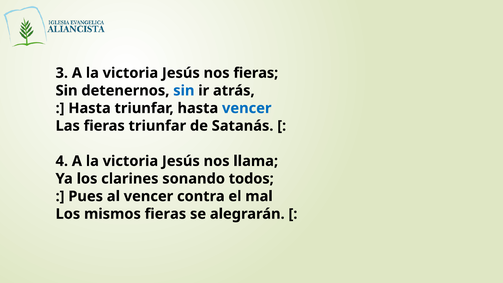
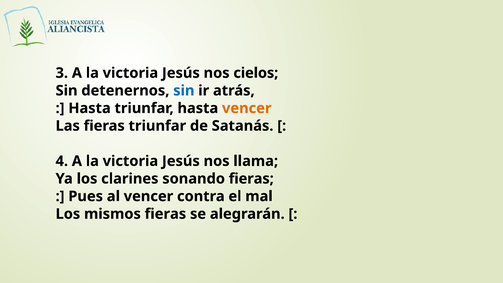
nos fieras: fieras -> cielos
vencer at (247, 108) colour: blue -> orange
sonando todos: todos -> fieras
